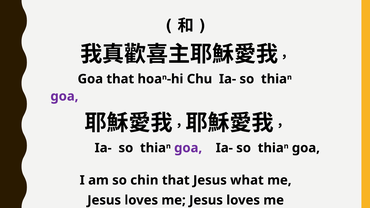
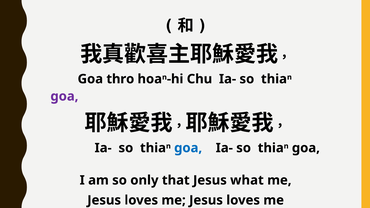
Goa that: that -> thro
goa at (188, 148) colour: purple -> blue
chin: chin -> only
